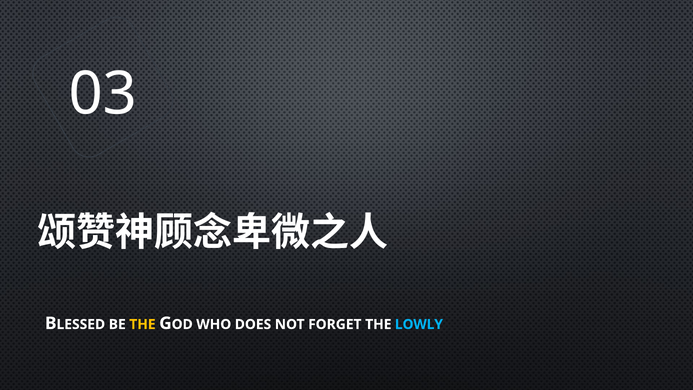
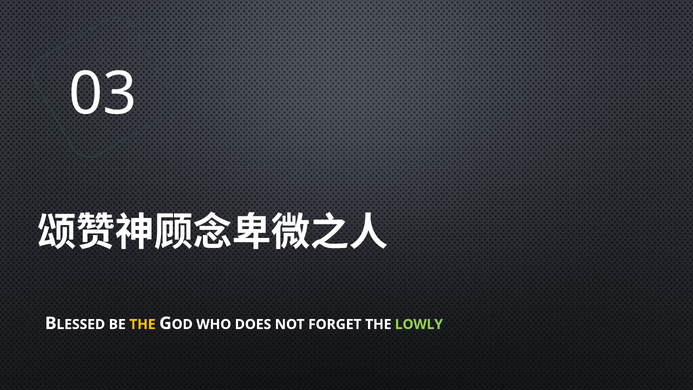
LOWLY colour: light blue -> light green
